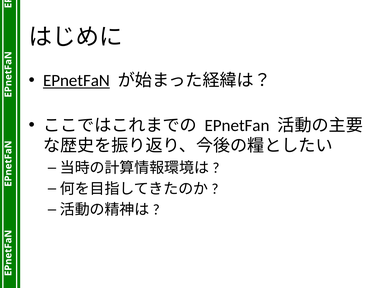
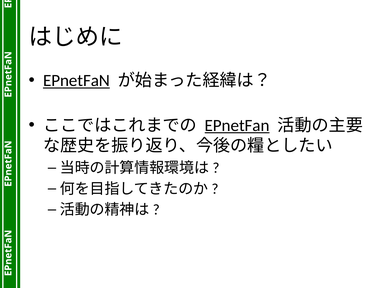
EPnetFan at (237, 125) underline: none -> present
